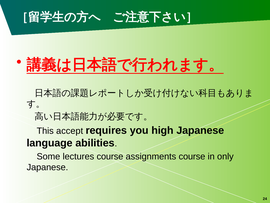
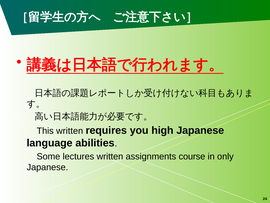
This accept: accept -> written
lectures course: course -> written
